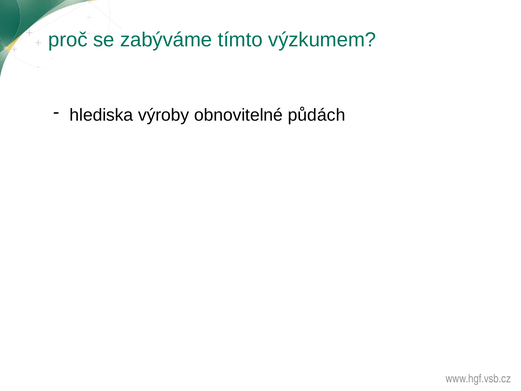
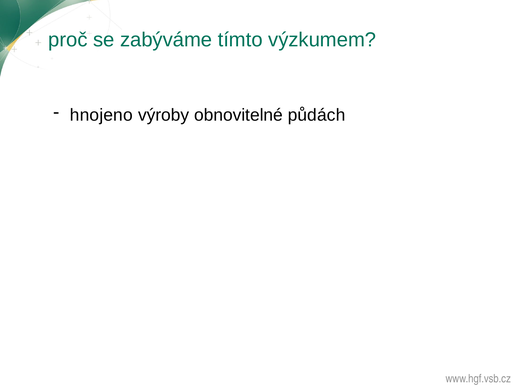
hlediska: hlediska -> hnojeno
